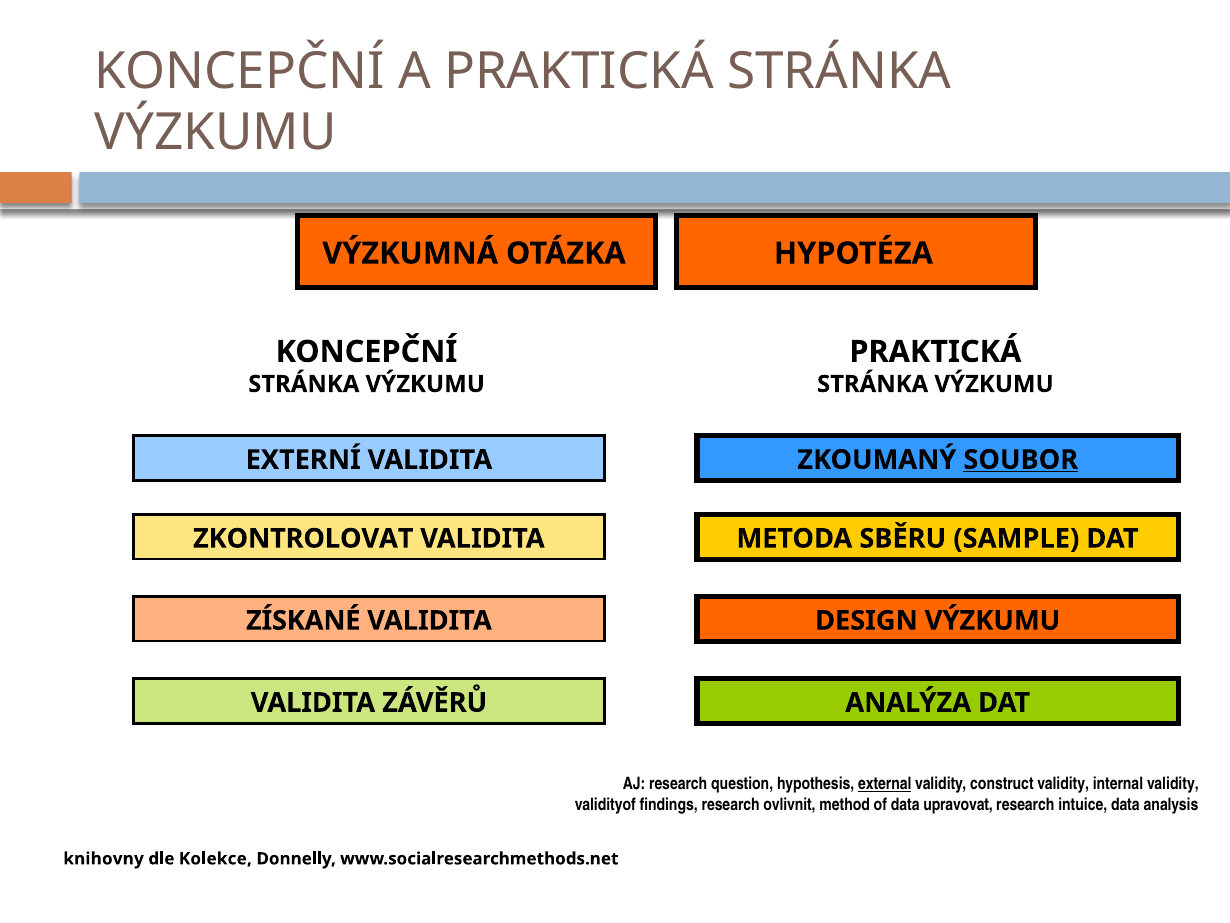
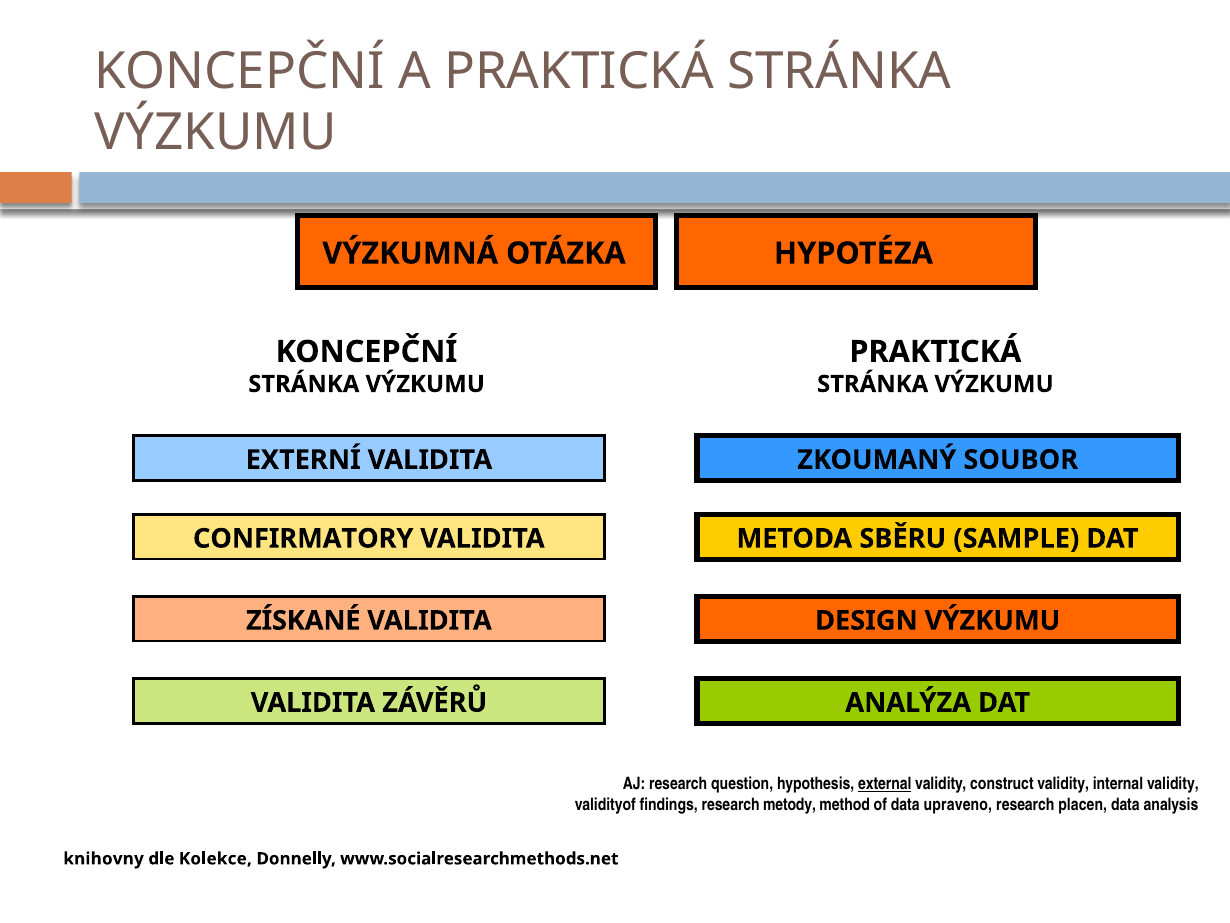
SOUBOR underline: present -> none
ZKONTROLOVAT: ZKONTROLOVAT -> CONFIRMATORY
ovlivnit: ovlivnit -> metody
upravovat: upravovat -> upraveno
intuice: intuice -> placen
